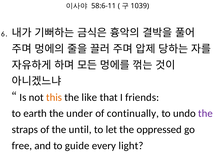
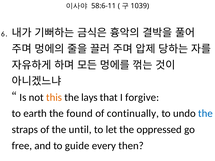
like: like -> lays
friends: friends -> forgive
under: under -> found
the at (205, 114) colour: purple -> blue
light: light -> then
